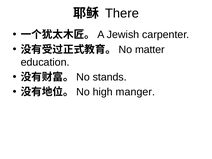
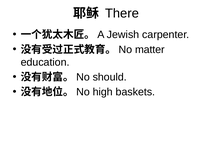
stands: stands -> should
manger: manger -> baskets
